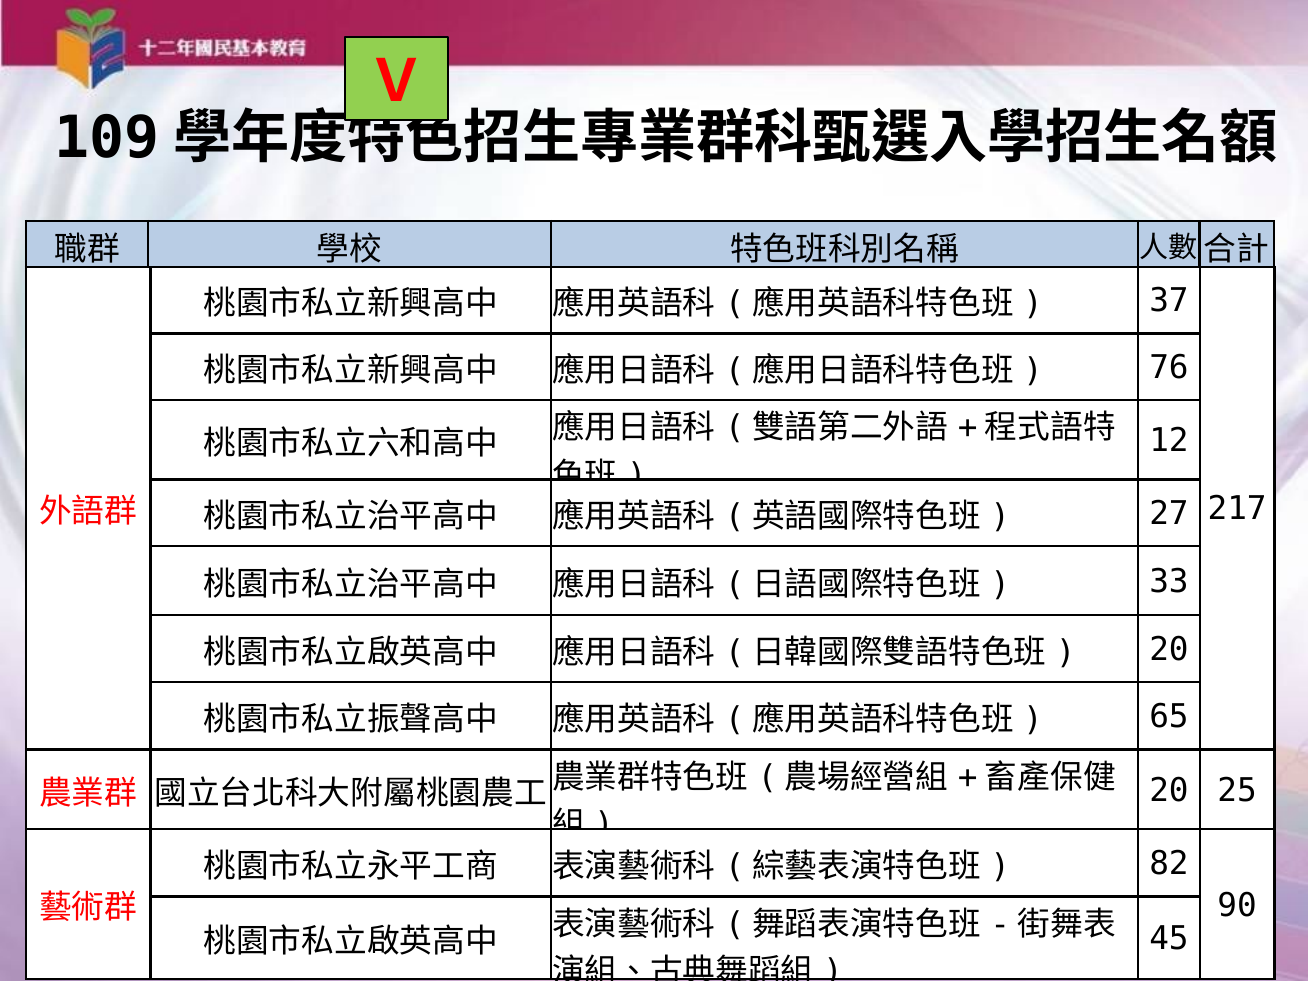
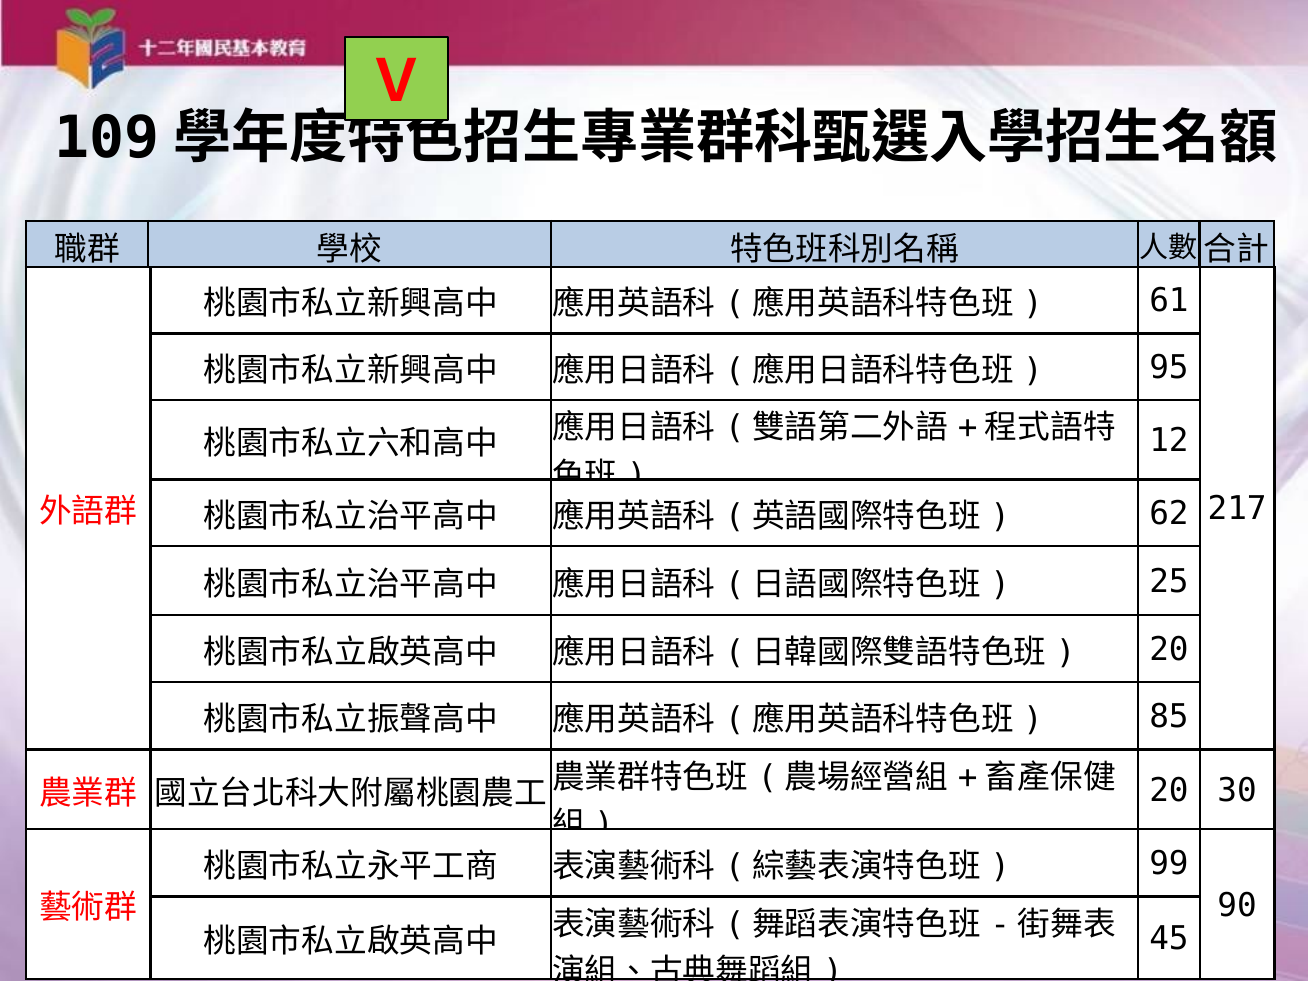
37: 37 -> 61
76: 76 -> 95
27: 27 -> 62
33: 33 -> 25
65: 65 -> 85
25: 25 -> 30
82: 82 -> 99
